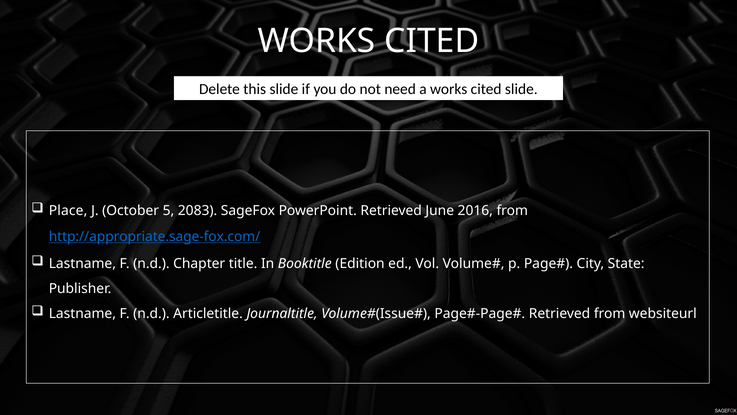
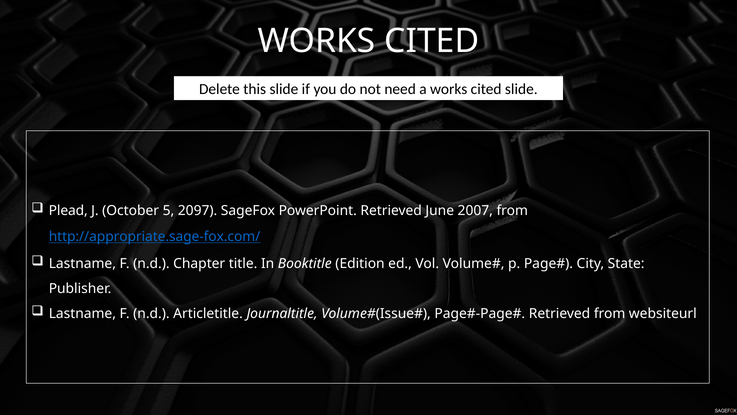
Place: Place -> Plead
2083: 2083 -> 2097
2016: 2016 -> 2007
